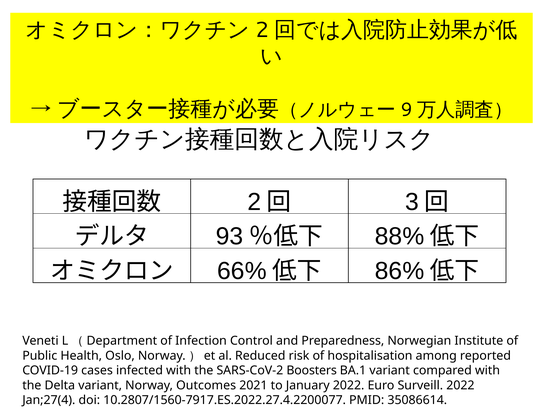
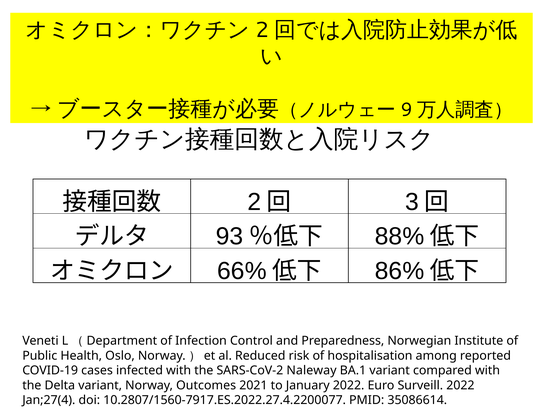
Boosters: Boosters -> Naleway
